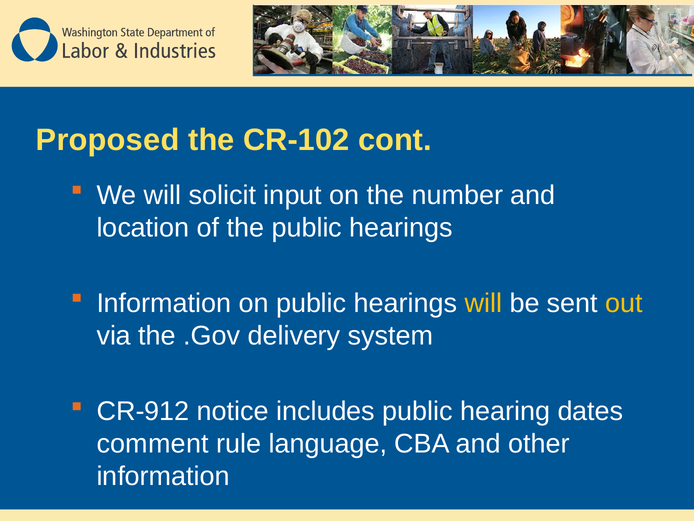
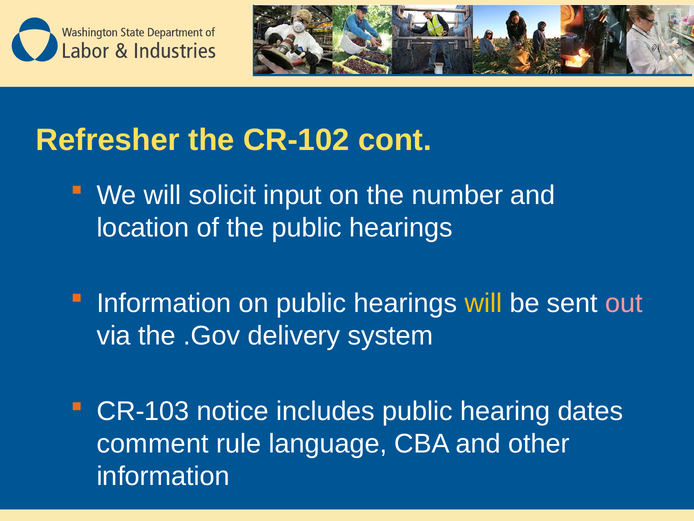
Proposed: Proposed -> Refresher
out colour: yellow -> pink
CR-912: CR-912 -> CR-103
